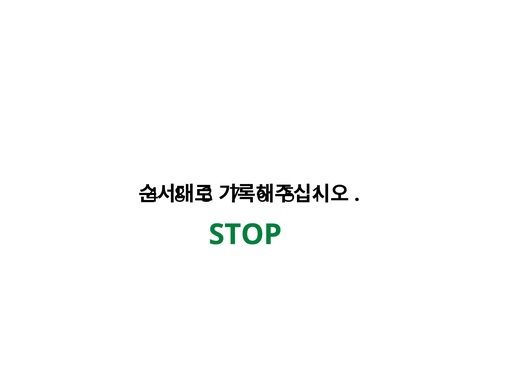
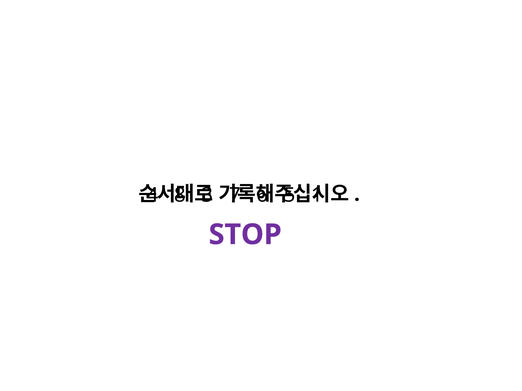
STOP colour: green -> purple
